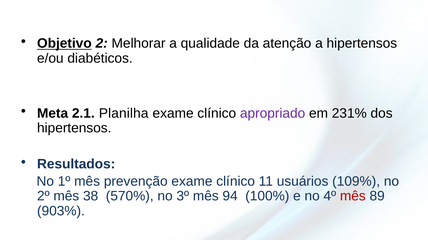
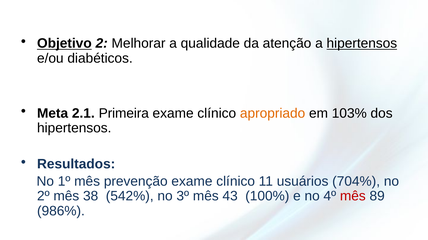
hipertensos at (362, 44) underline: none -> present
Planilha: Planilha -> Primeira
apropriado colour: purple -> orange
231%: 231% -> 103%
109%: 109% -> 704%
570%: 570% -> 542%
94: 94 -> 43
903%: 903% -> 986%
